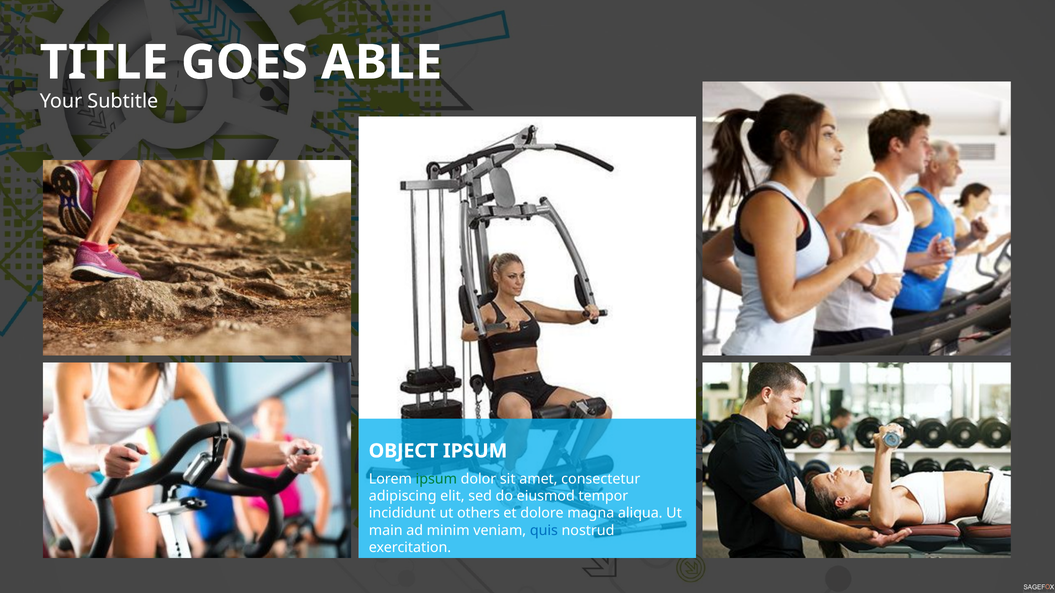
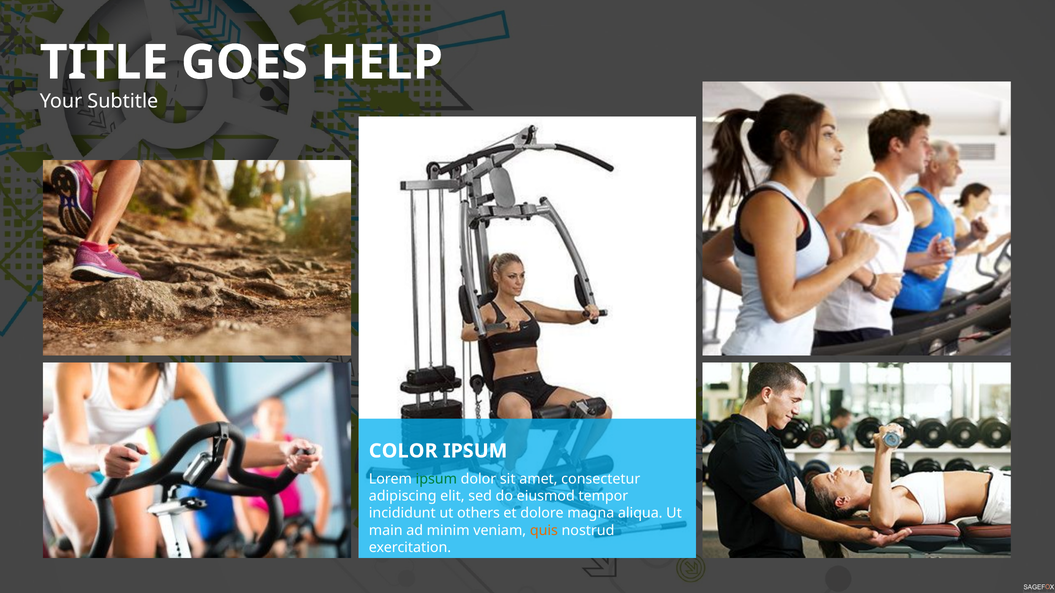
ABLE: ABLE -> HELP
OBJECT: OBJECT -> COLOR
quis colour: blue -> orange
